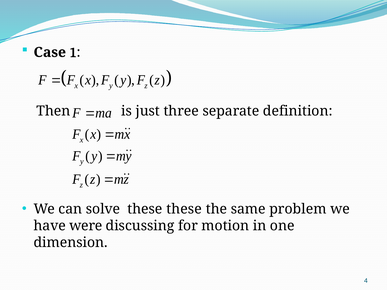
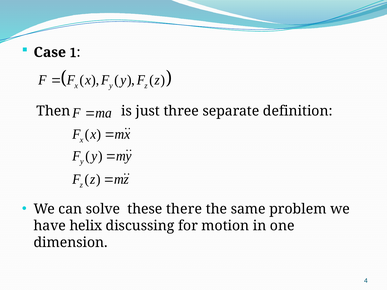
these these: these -> there
were: were -> helix
